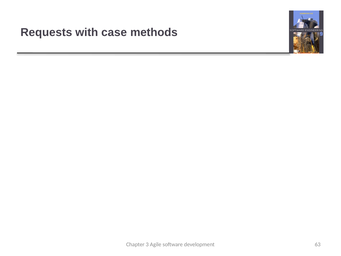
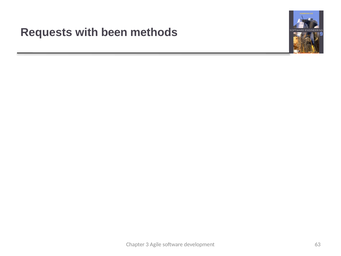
case: case -> been
